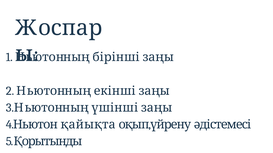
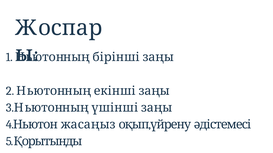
қайықта: қайықта -> жасаңыз
